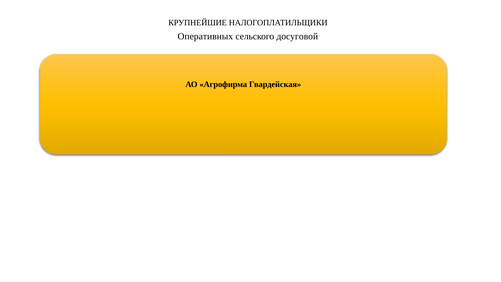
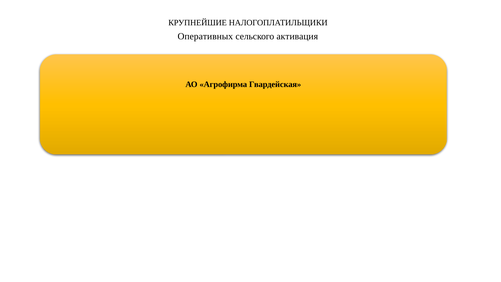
досуговой: досуговой -> активация
